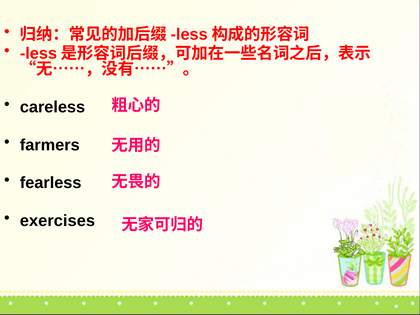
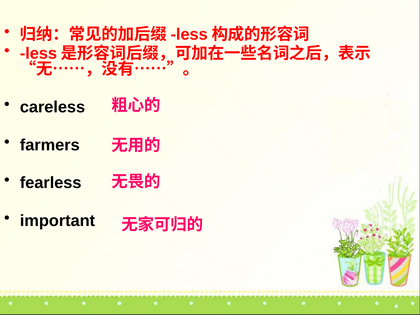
exercises: exercises -> important
